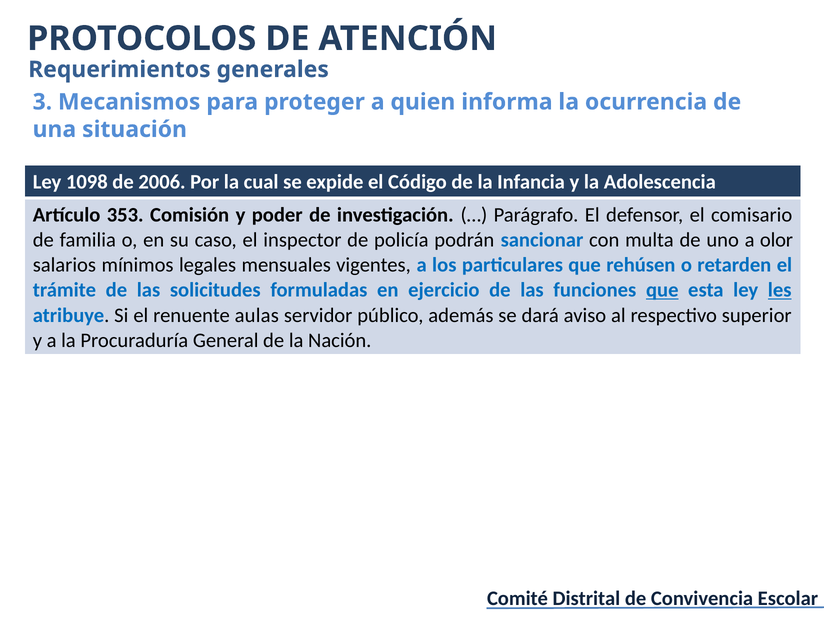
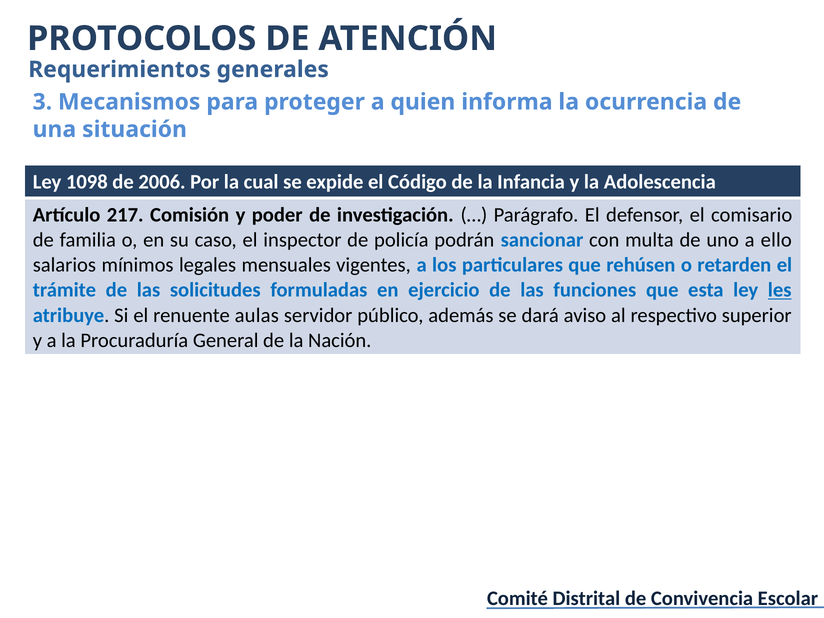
353: 353 -> 217
olor: olor -> ello
que at (662, 290) underline: present -> none
